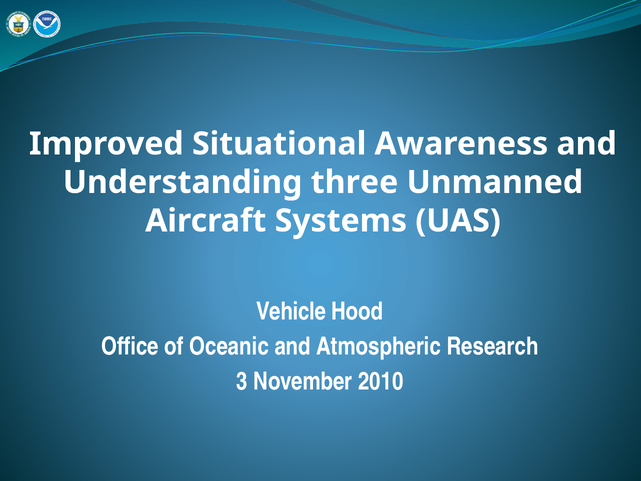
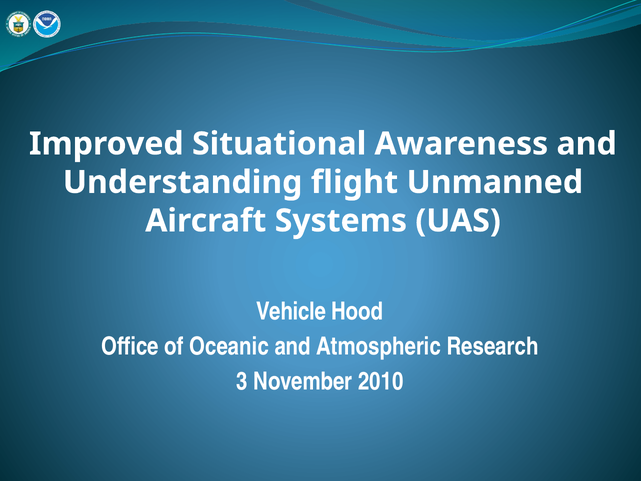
three: three -> flight
